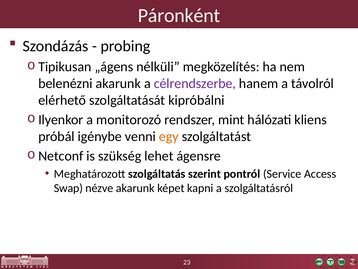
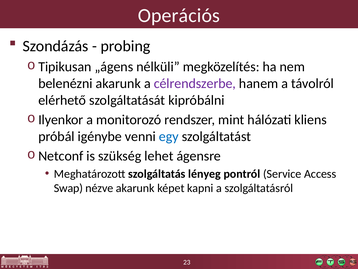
Páronként: Páronként -> Operációs
egy colour: orange -> blue
szerint: szerint -> lényeg
